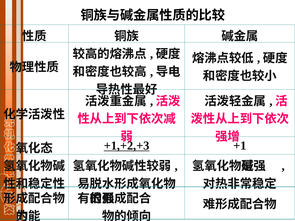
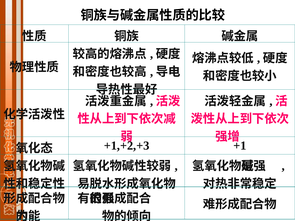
+1,+2,+3 underline: present -> none
